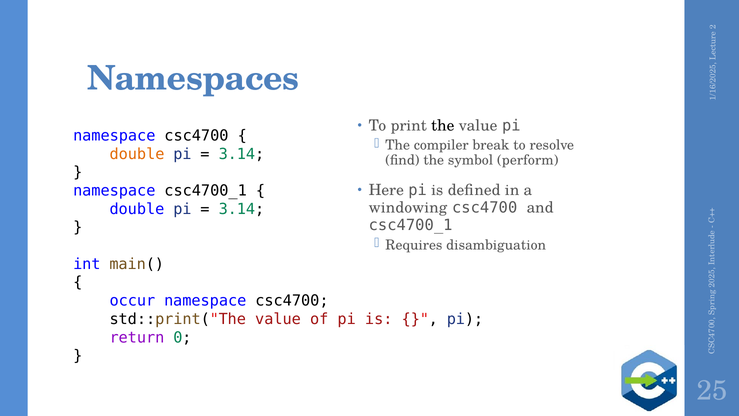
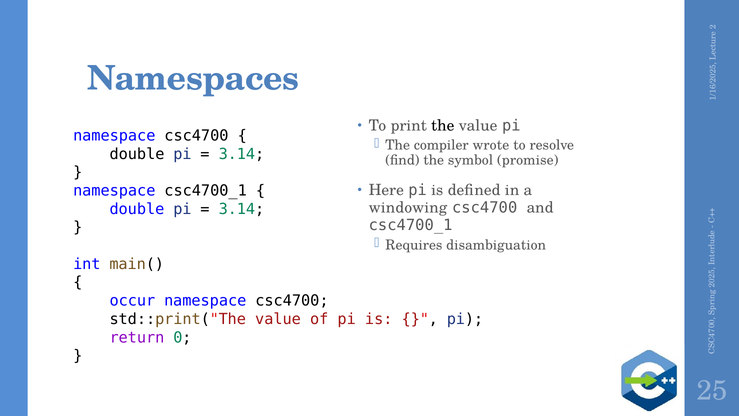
break: break -> wrote
double at (137, 154) colour: orange -> black
perform: perform -> promise
